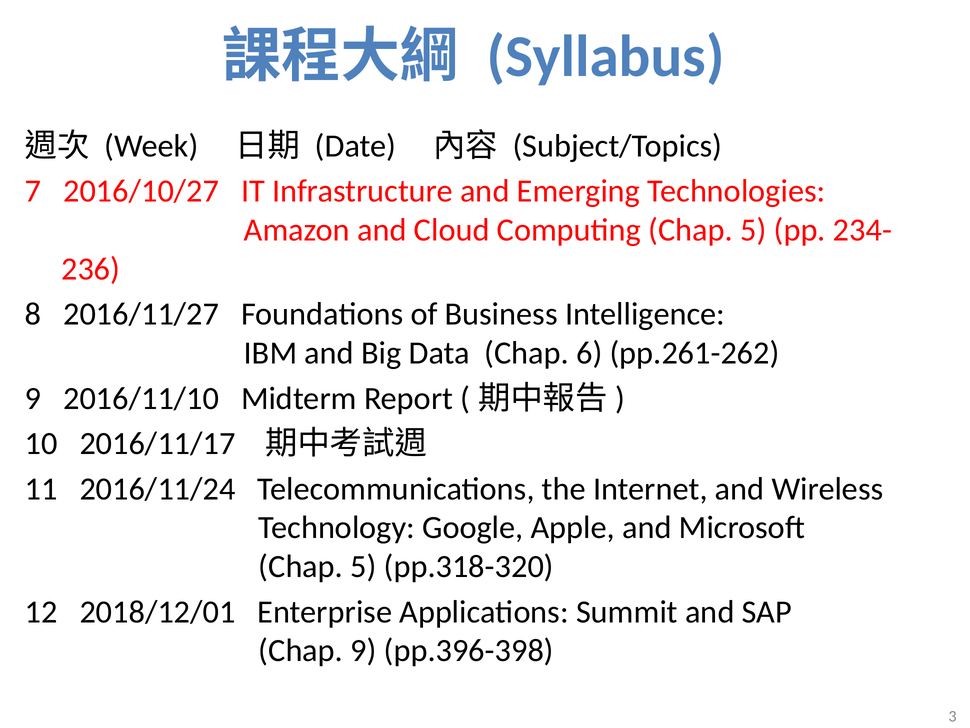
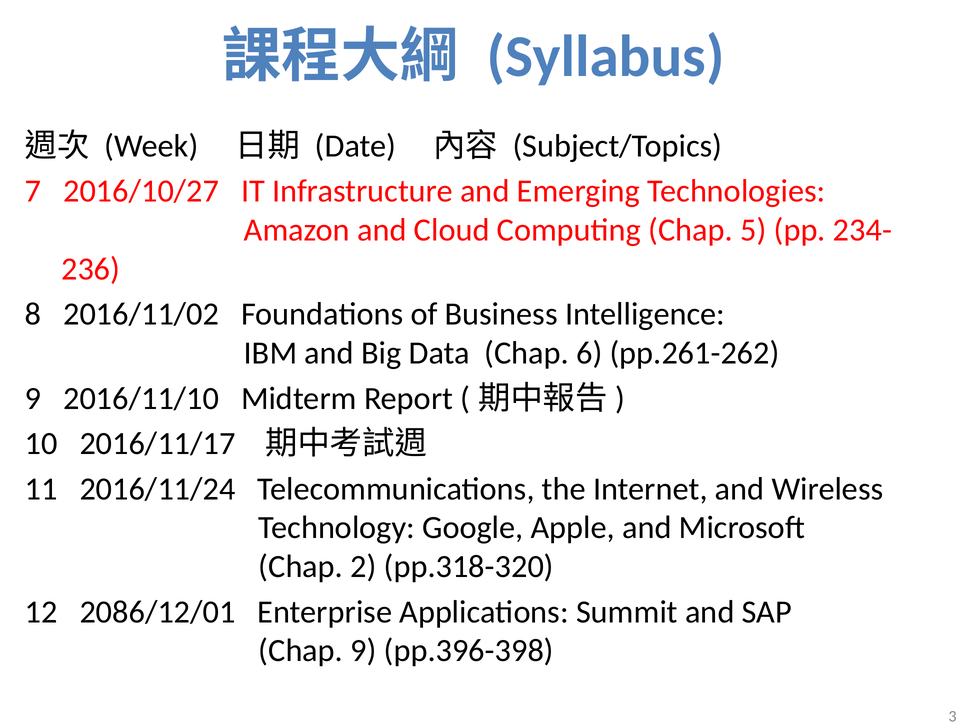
2016/11/27: 2016/11/27 -> 2016/11/02
5 at (363, 566): 5 -> 2
2018/12/01: 2018/12/01 -> 2086/12/01
